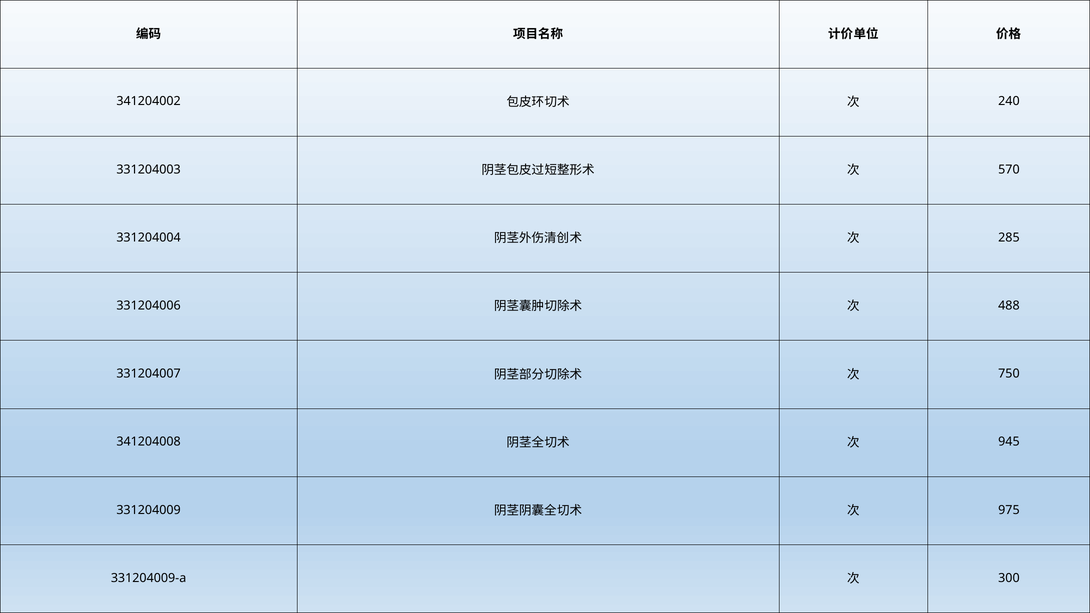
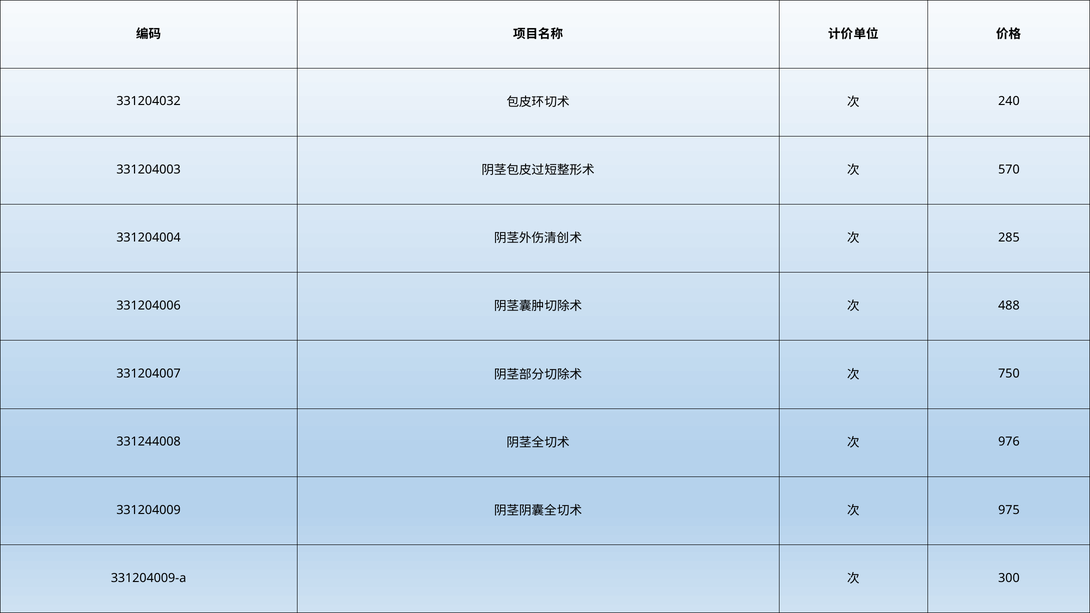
341204002: 341204002 -> 331204032
341204008: 341204008 -> 331244008
945: 945 -> 976
